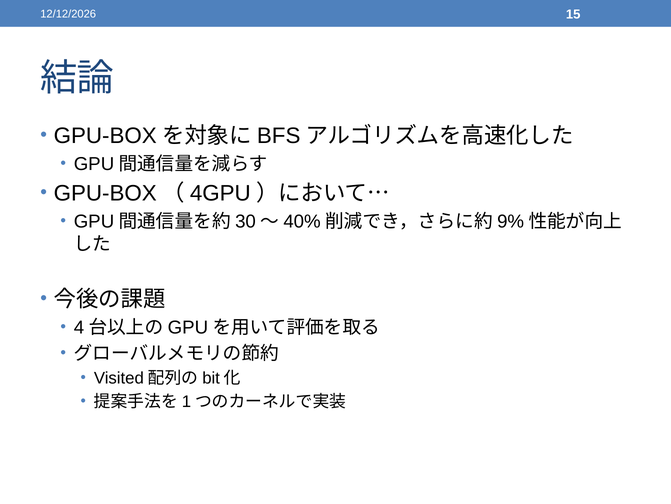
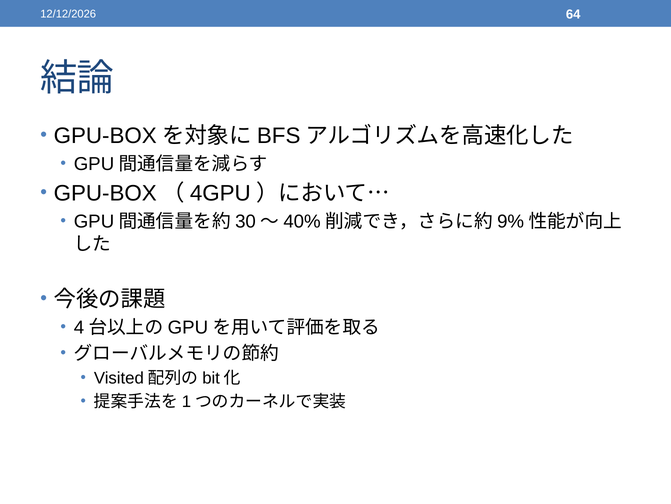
15: 15 -> 64
